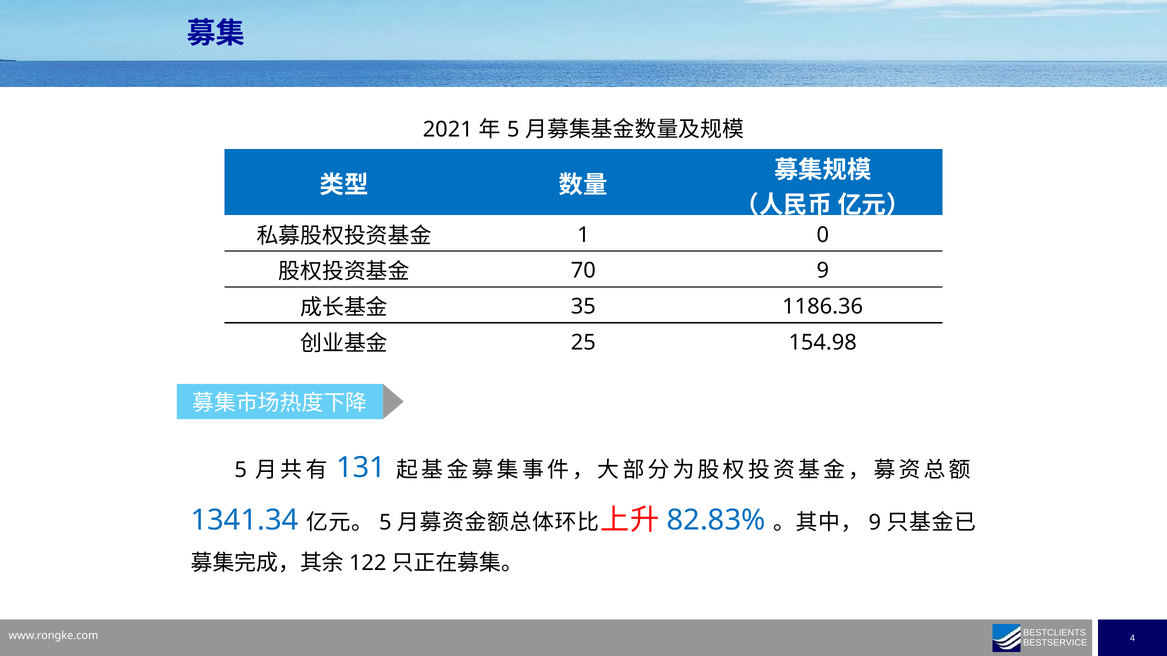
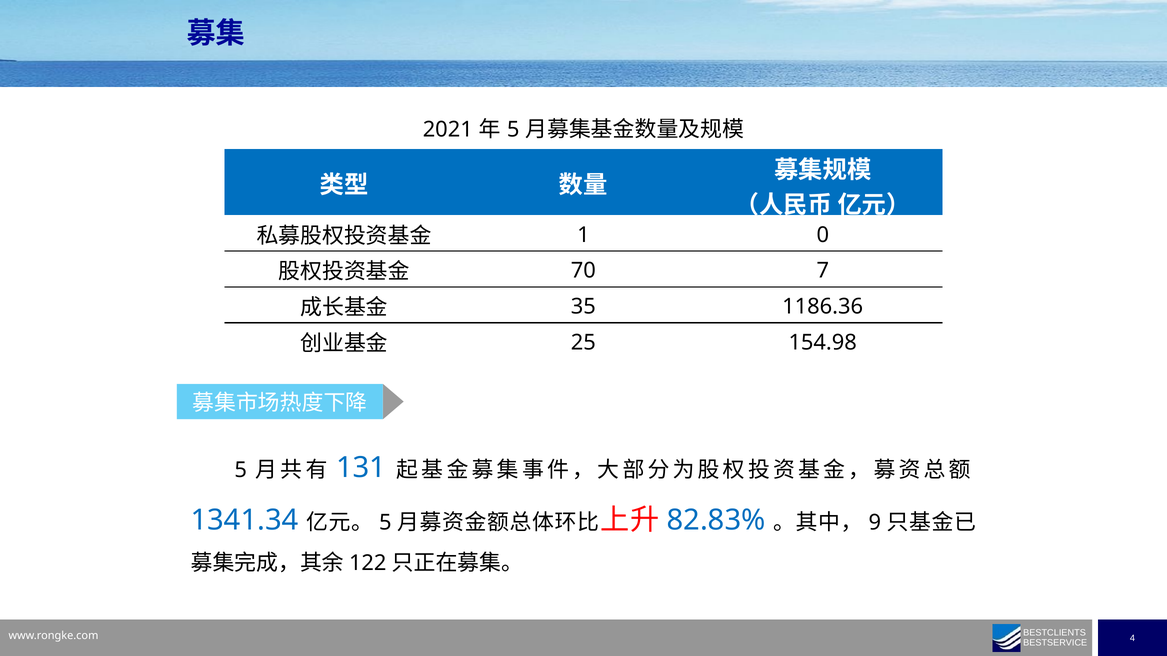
70 9: 9 -> 7
